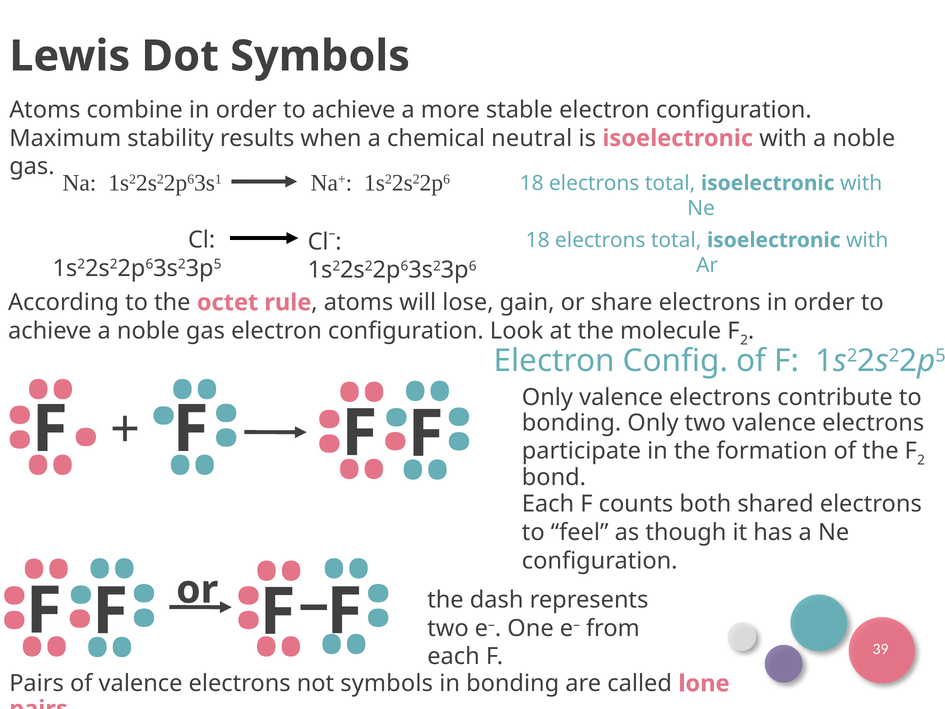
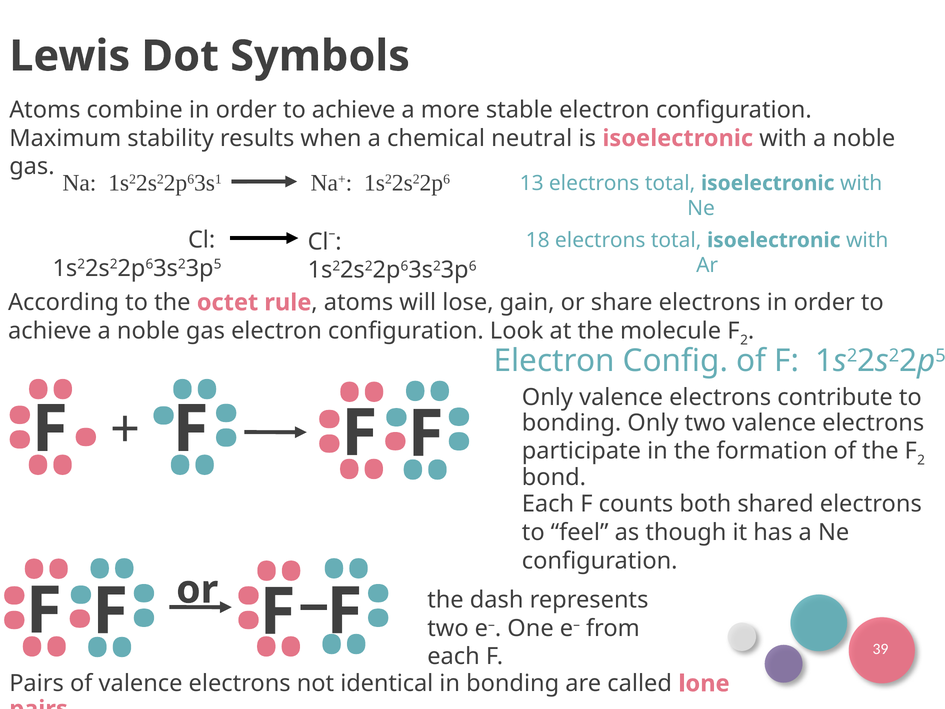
1s22s22p6 18: 18 -> 13
symbols at (387, 683): symbols -> identical
